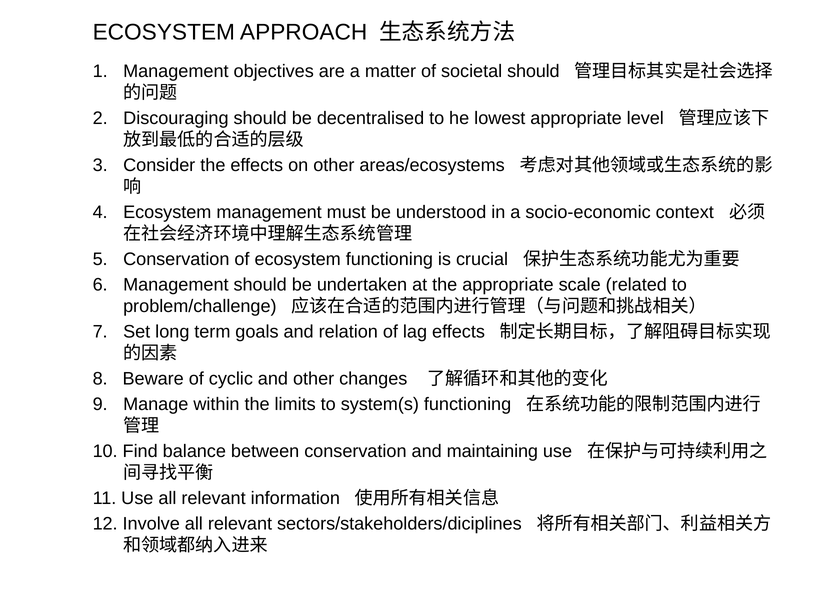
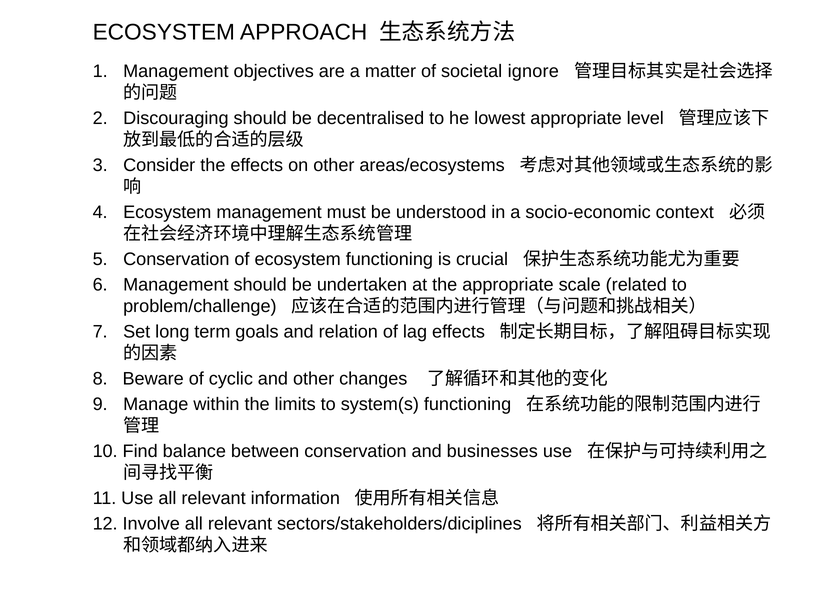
societal should: should -> ignore
maintaining: maintaining -> businesses
